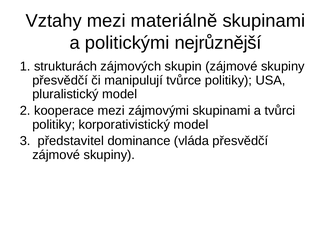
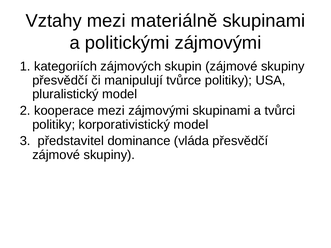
politickými nejrůznější: nejrůznější -> zájmovými
strukturách: strukturách -> kategoriích
